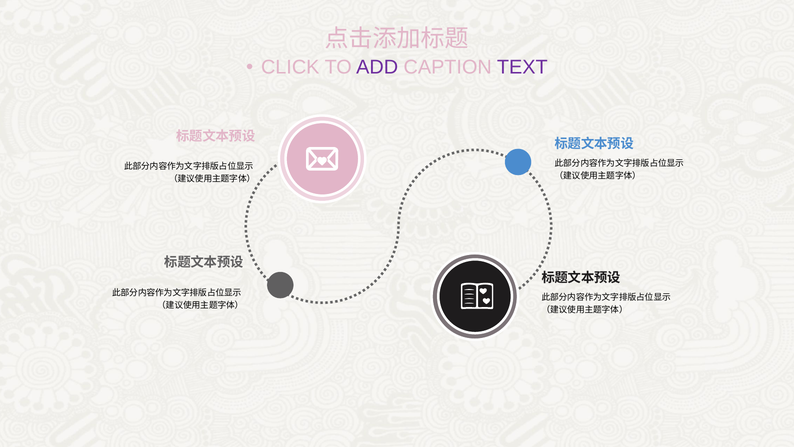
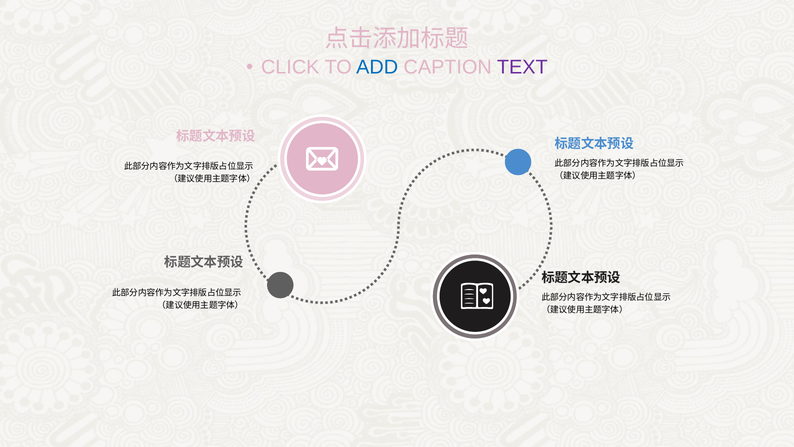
ADD colour: purple -> blue
